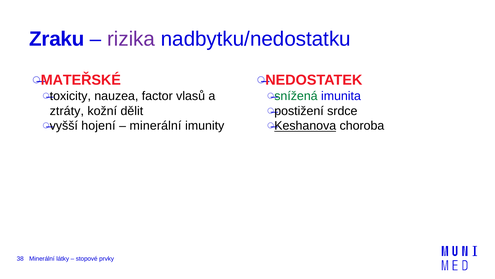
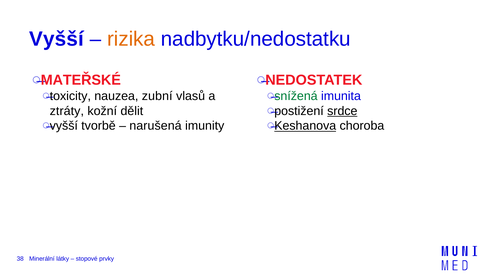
Zraku at (57, 39): Zraku -> Vyšší
rizika colour: purple -> orange
factor: factor -> zubní
srdce underline: none -> present
hojení: hojení -> tvorbě
minerální at (155, 126): minerální -> narušená
